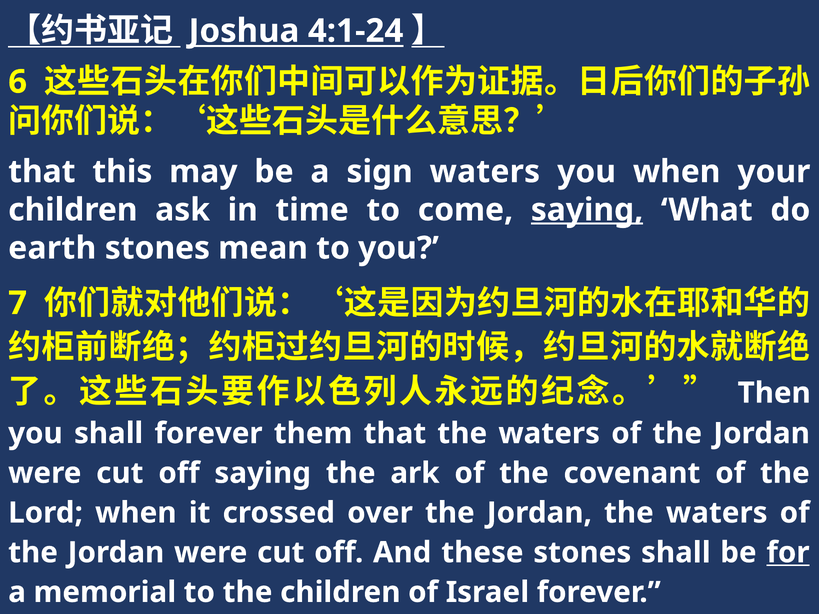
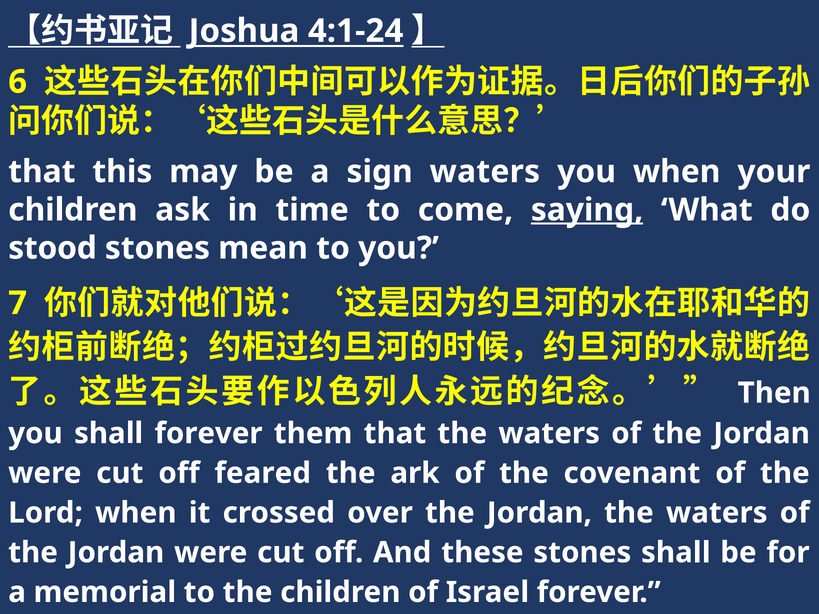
earth: earth -> stood
off saying: saying -> feared
for underline: present -> none
